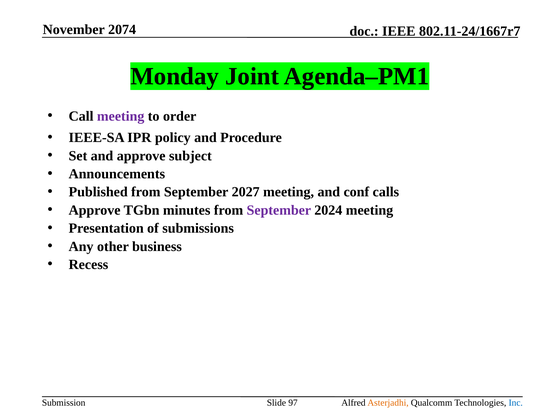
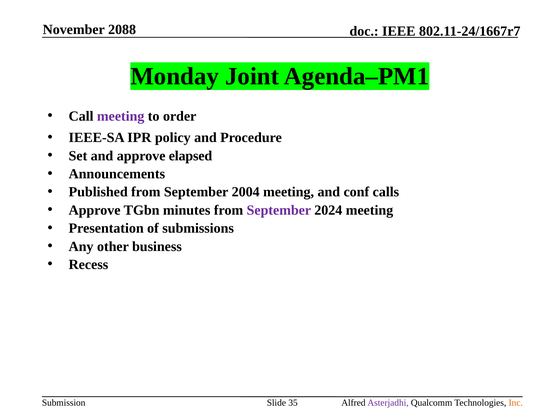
2074: 2074 -> 2088
subject: subject -> elapsed
2027: 2027 -> 2004
97: 97 -> 35
Asterjadhi colour: orange -> purple
Inc colour: blue -> orange
